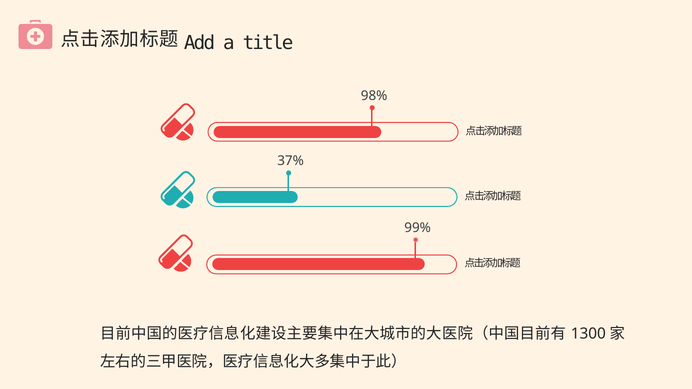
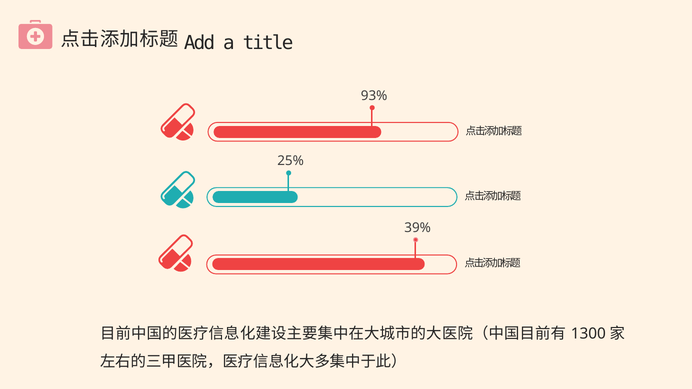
98%: 98% -> 93%
37%: 37% -> 25%
99%: 99% -> 39%
